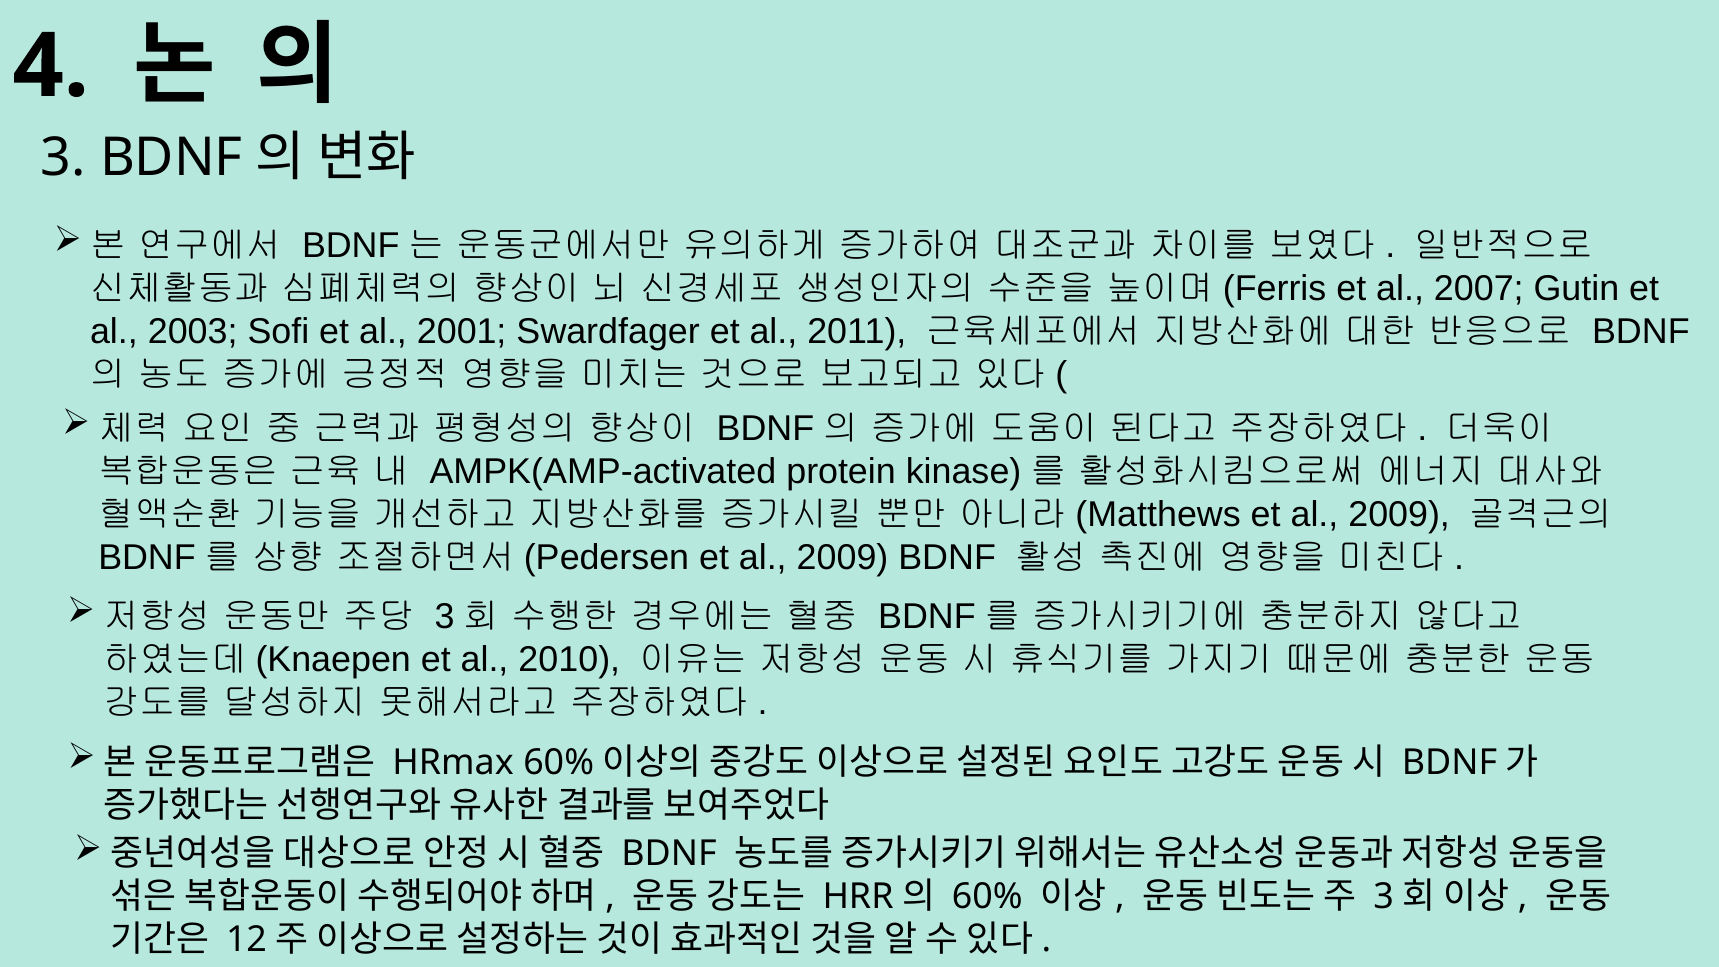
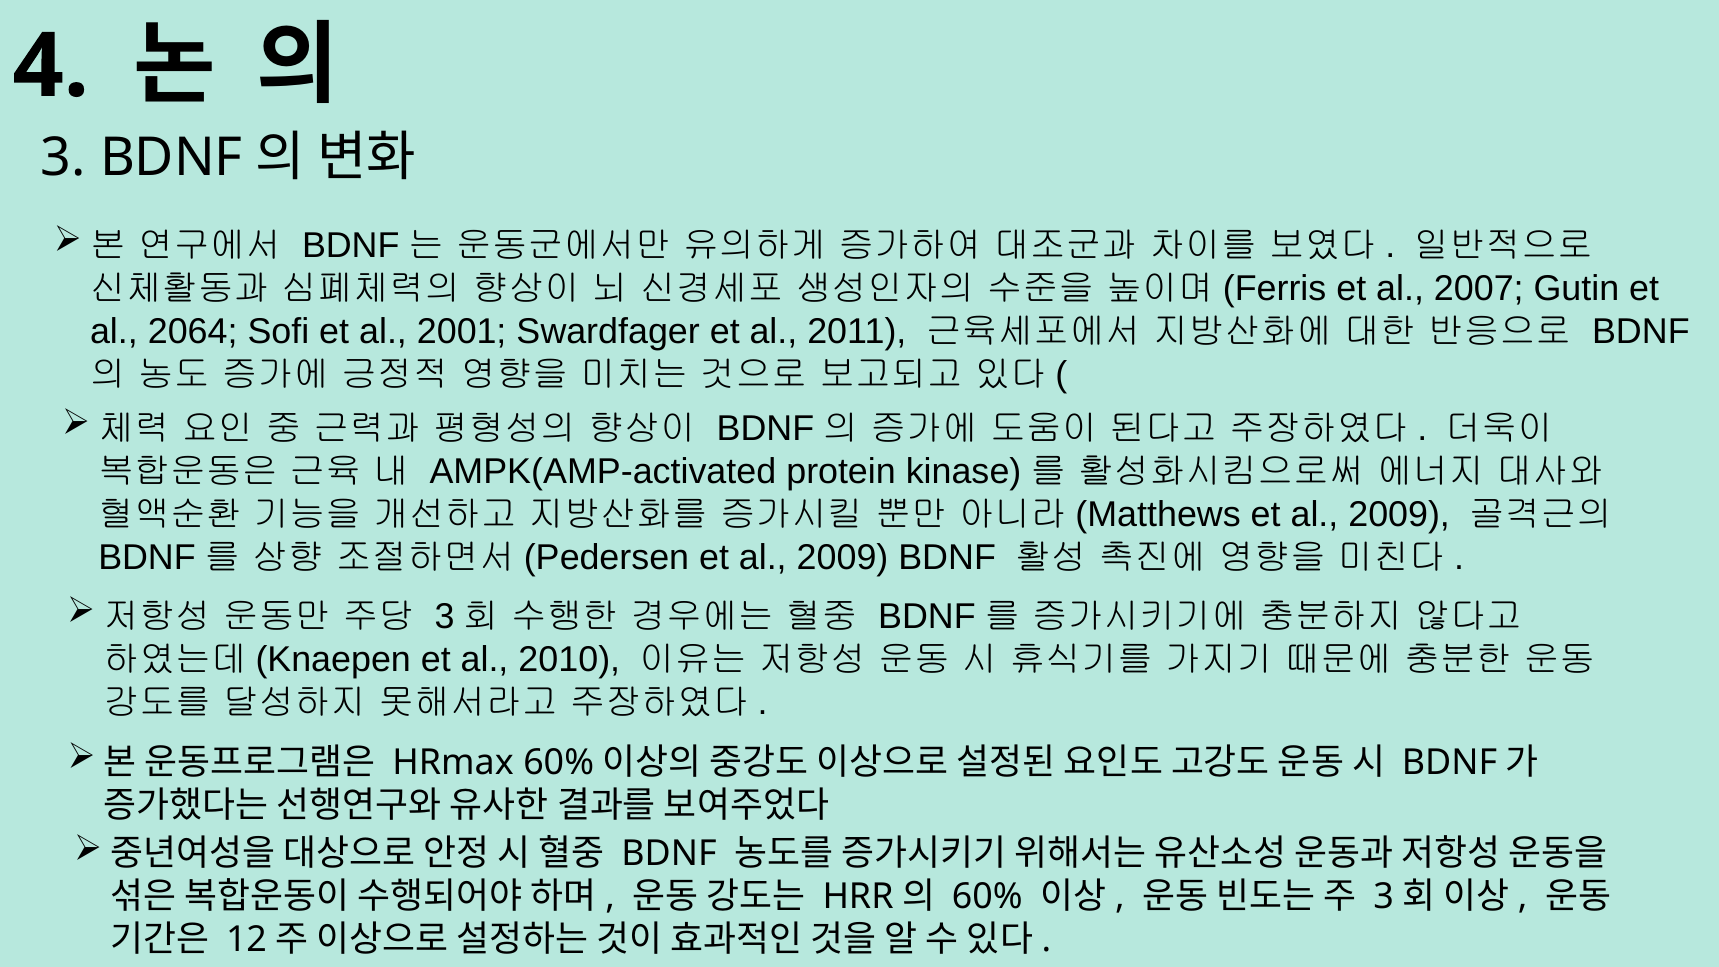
2003: 2003 -> 2064
